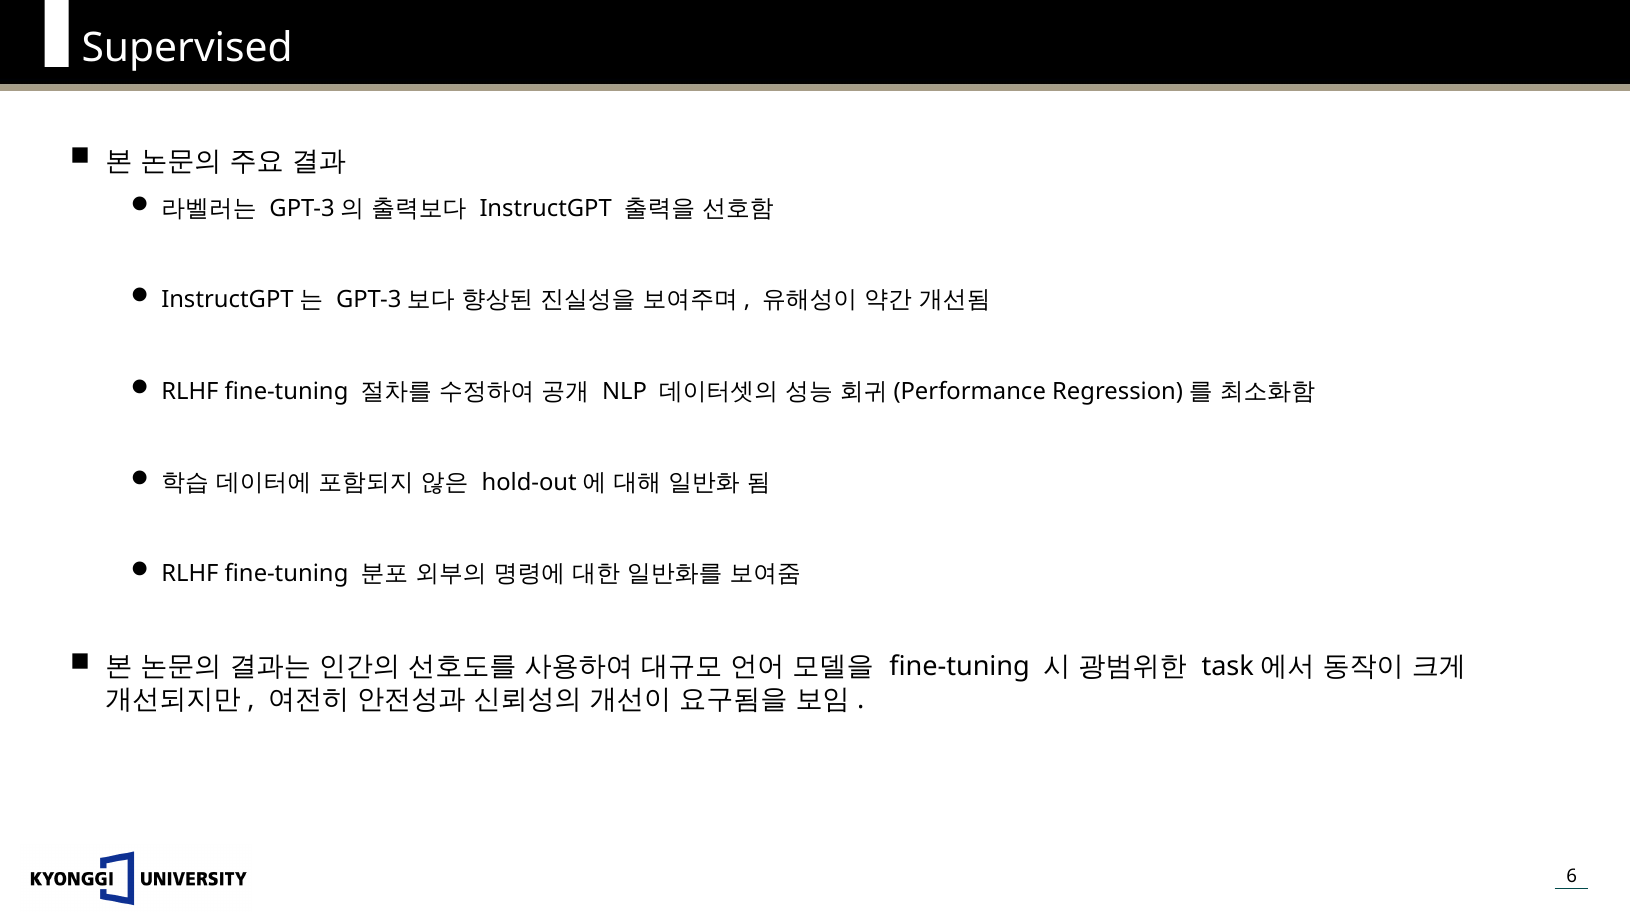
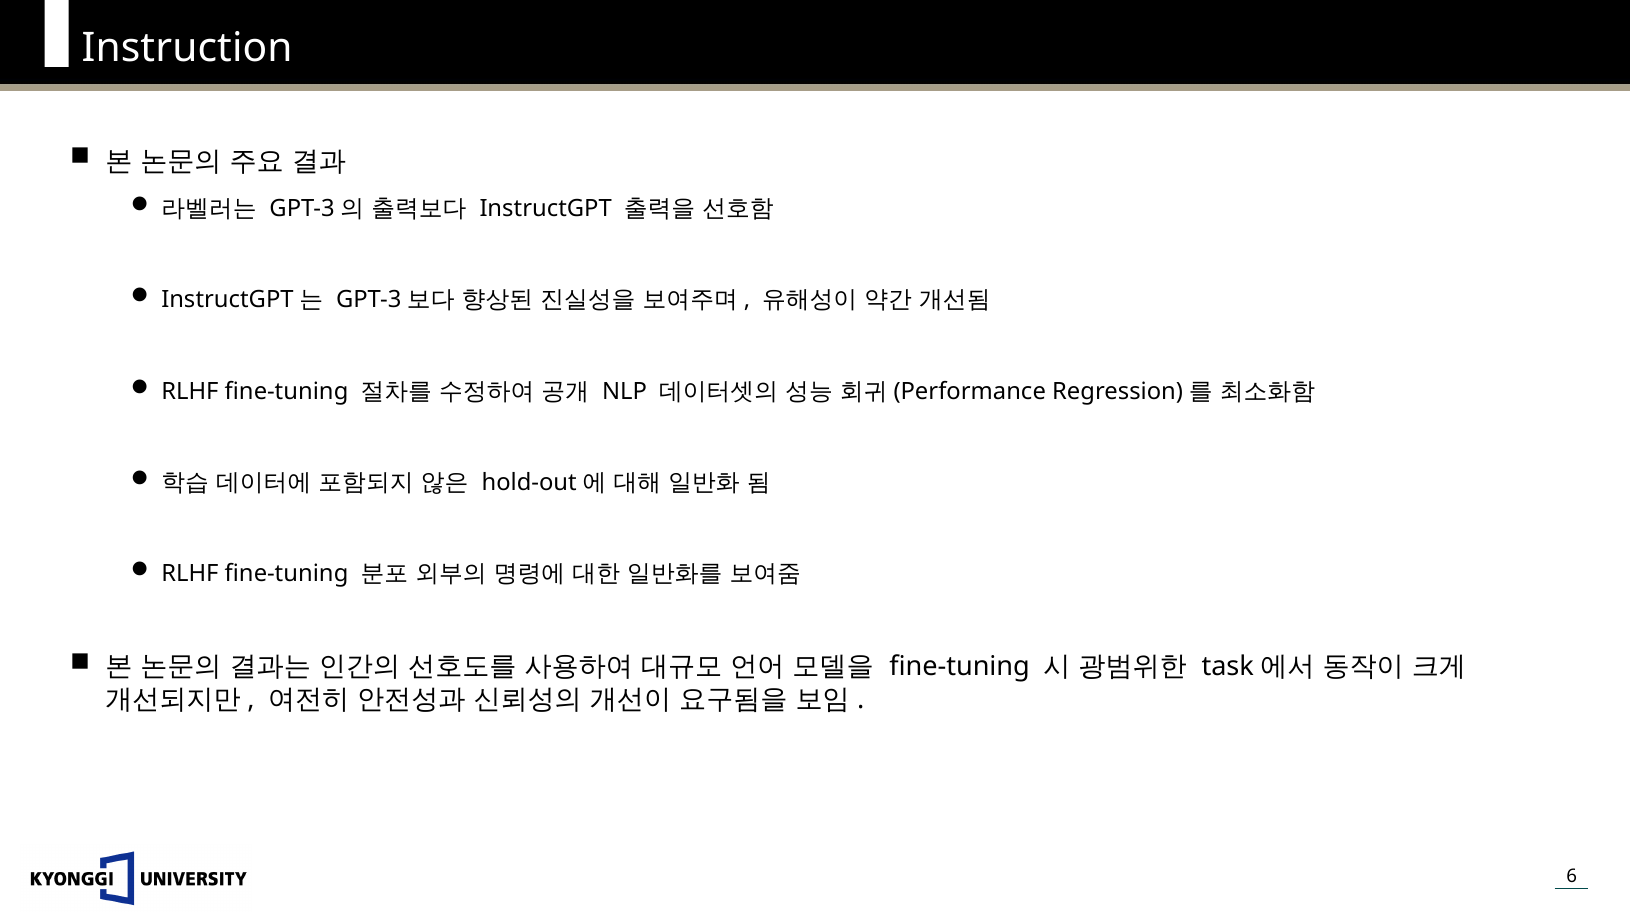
Supervised: Supervised -> Instruction
